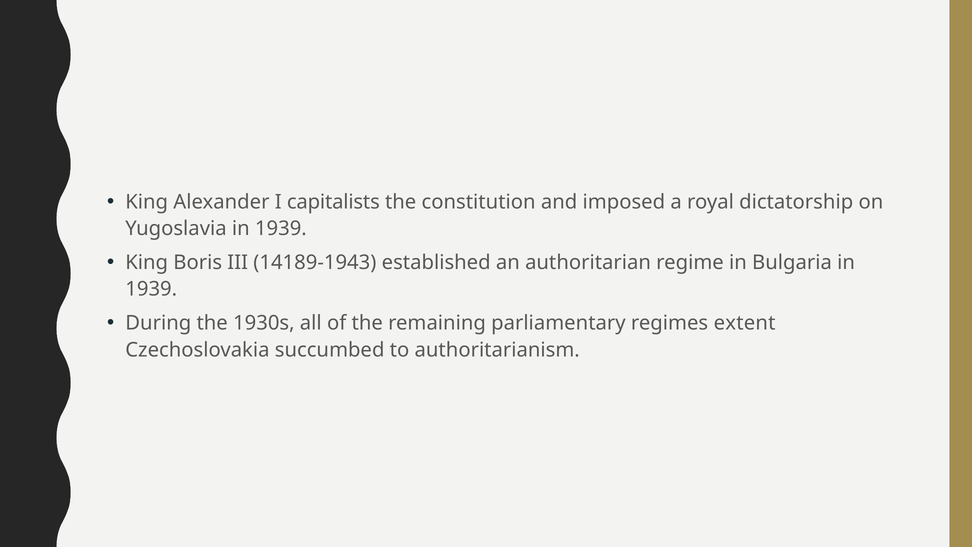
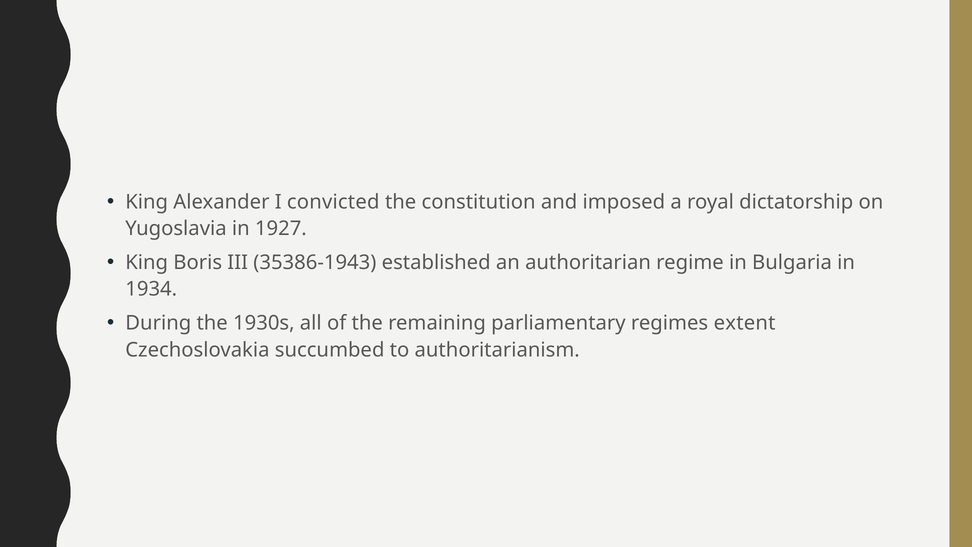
capitalists: capitalists -> convicted
Yugoslavia in 1939: 1939 -> 1927
14189-1943: 14189-1943 -> 35386-1943
1939 at (151, 289): 1939 -> 1934
